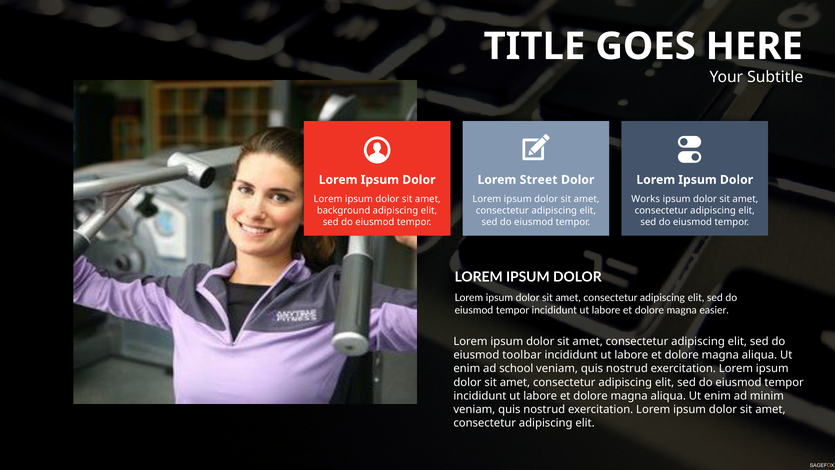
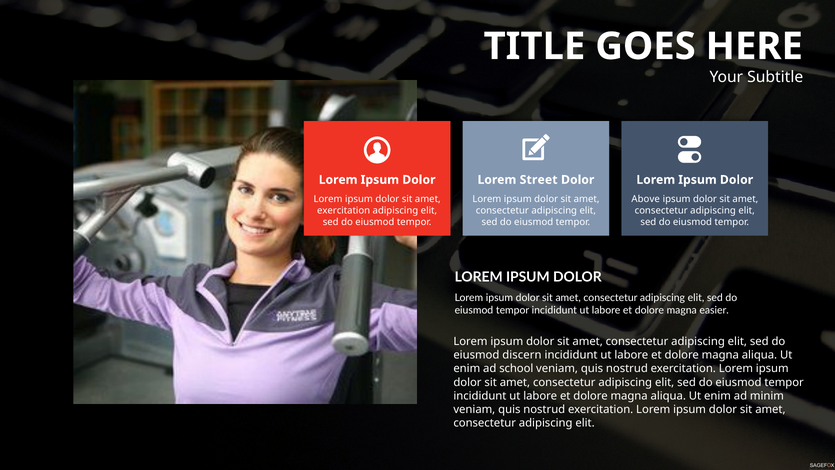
Works: Works -> Above
background at (344, 210): background -> exercitation
toolbar: toolbar -> discern
